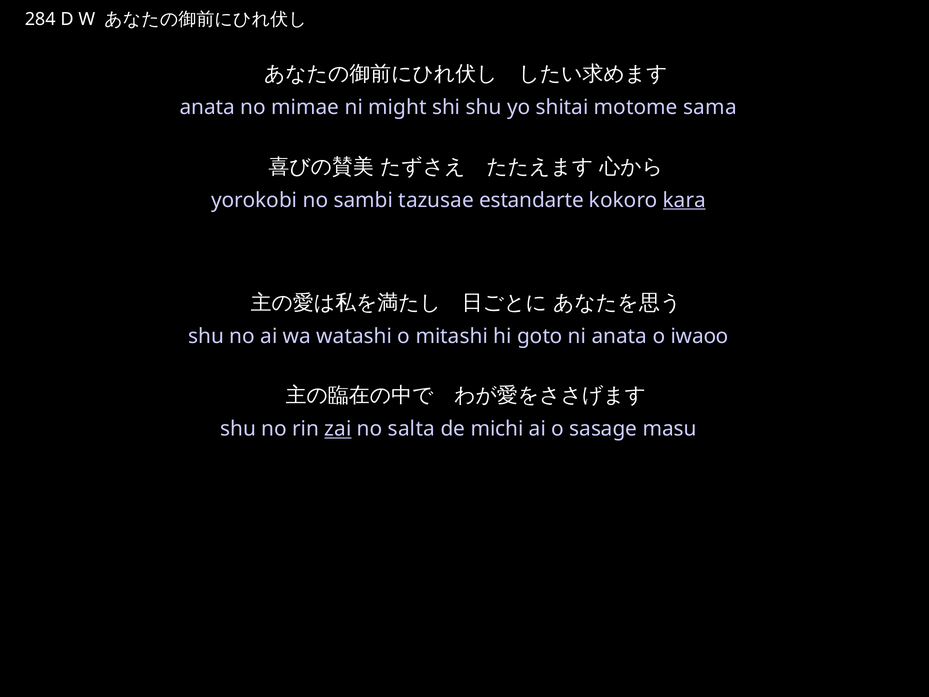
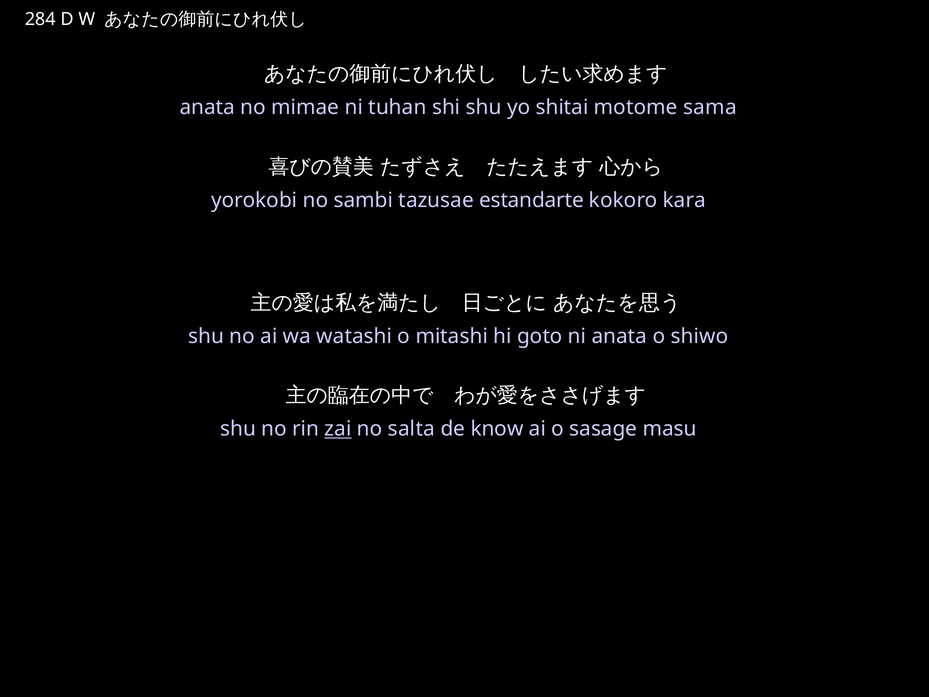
might: might -> tuhan
kara underline: present -> none
iwaoo: iwaoo -> shiwo
michi: michi -> know
